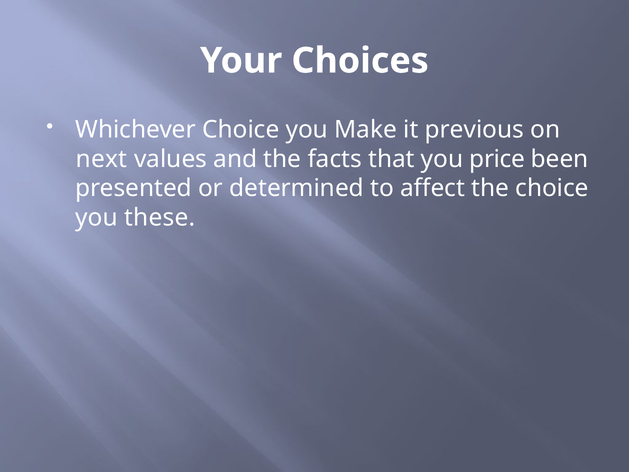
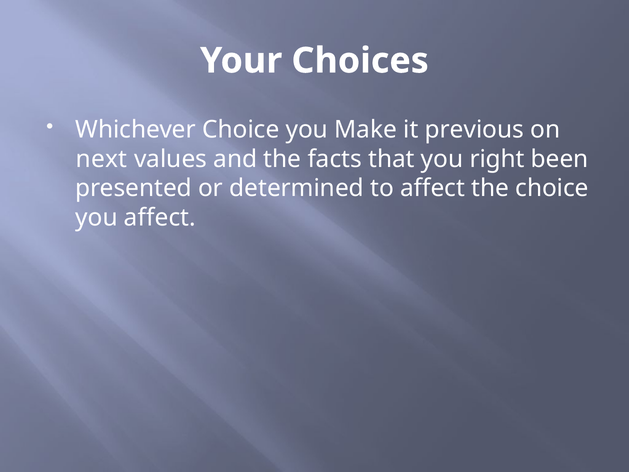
price: price -> right
you these: these -> affect
